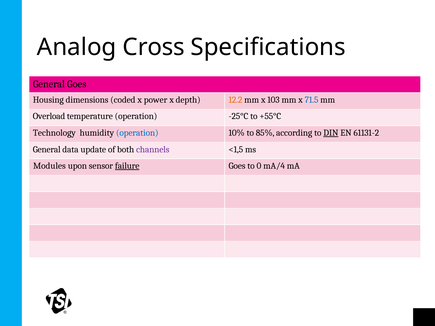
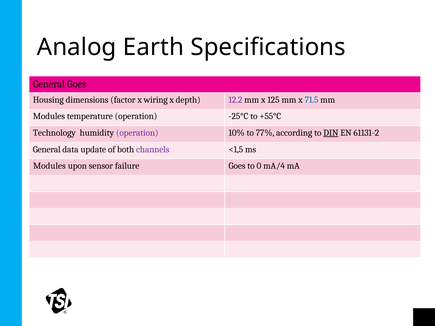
Cross: Cross -> Earth
coded: coded -> factor
power: power -> wiring
12.2 colour: orange -> purple
103: 103 -> 125
Overload at (49, 116): Overload -> Modules
operation at (137, 133) colour: blue -> purple
85%: 85% -> 77%
failure underline: present -> none
